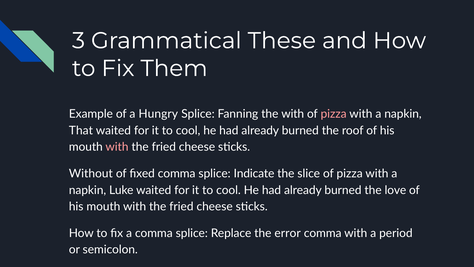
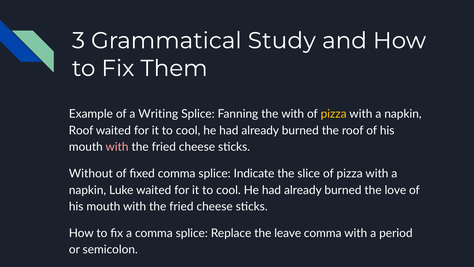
These: These -> Study
Hungry: Hungry -> Writing
pizza at (334, 114) colour: pink -> yellow
That at (81, 130): That -> Roof
error: error -> leave
